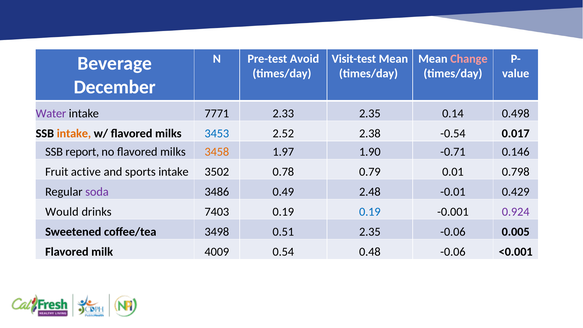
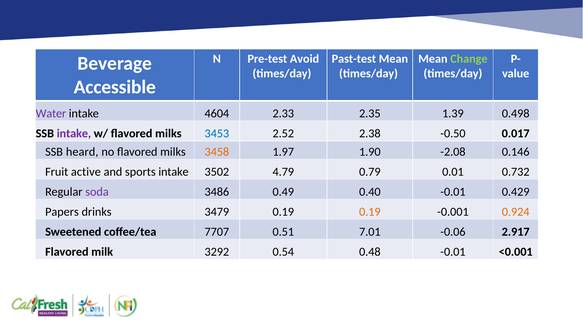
Visit-test: Visit-test -> Past-test
Change colour: pink -> light green
December: December -> Accessible
7771: 7771 -> 4604
0.14: 0.14 -> 1.39
intake at (74, 134) colour: orange -> purple
-0.54: -0.54 -> -0.50
report: report -> heard
-0.71: -0.71 -> -2.08
0.78: 0.78 -> 4.79
0.798: 0.798 -> 0.732
2.48: 2.48 -> 0.40
Would: Would -> Papers
7403: 7403 -> 3479
0.19 at (370, 212) colour: blue -> orange
0.924 colour: purple -> orange
3498: 3498 -> 7707
0.51 2.35: 2.35 -> 7.01
0.005: 0.005 -> 2.917
4009: 4009 -> 3292
0.48 -0.06: -0.06 -> -0.01
